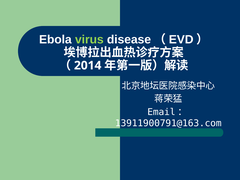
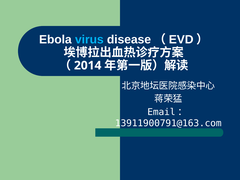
virus colour: light green -> light blue
